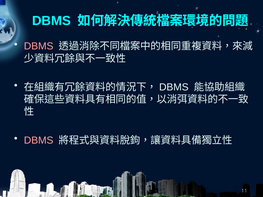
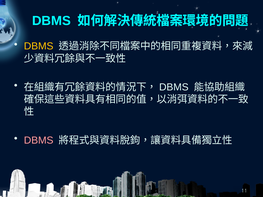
DBMS at (39, 46) colour: pink -> yellow
